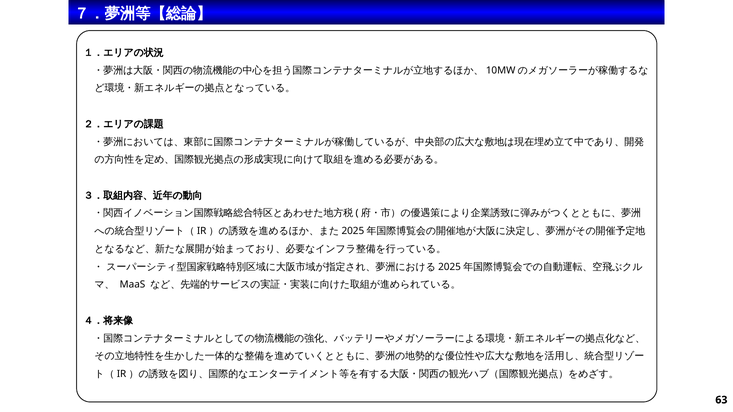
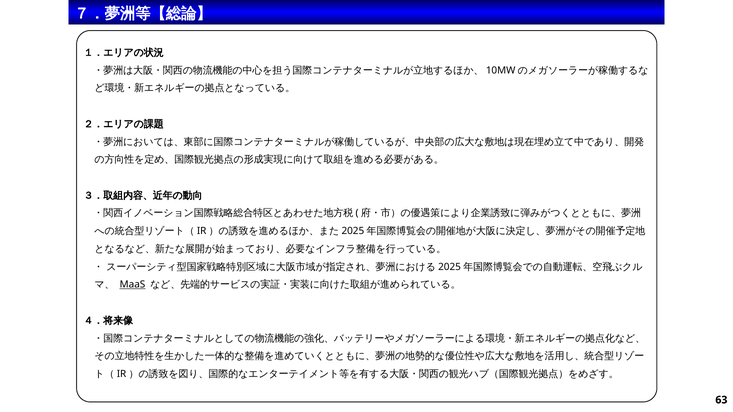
MaaS underline: none -> present
